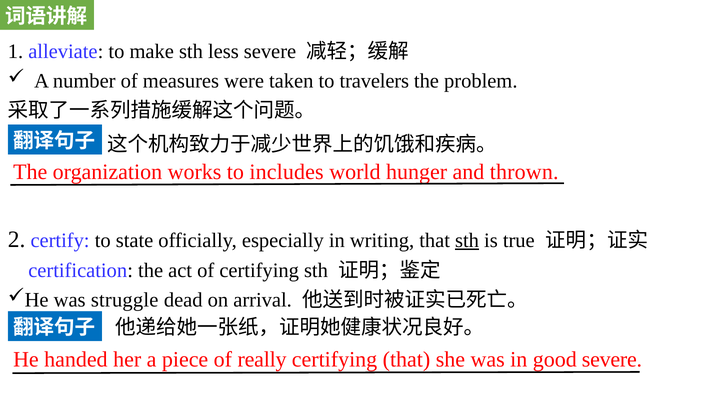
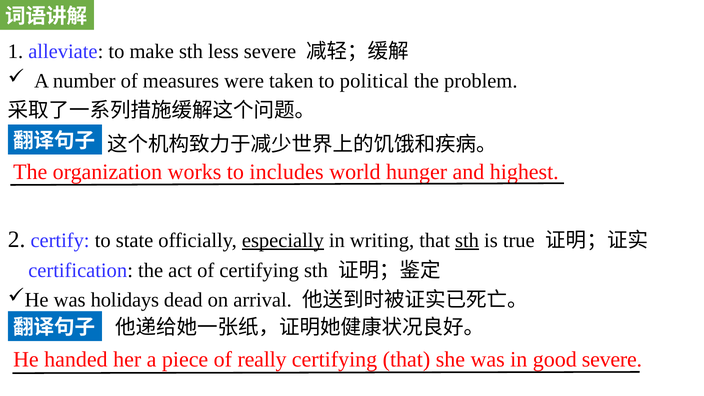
travelers: travelers -> political
thrown: thrown -> highest
especially underline: none -> present
struggle: struggle -> holidays
